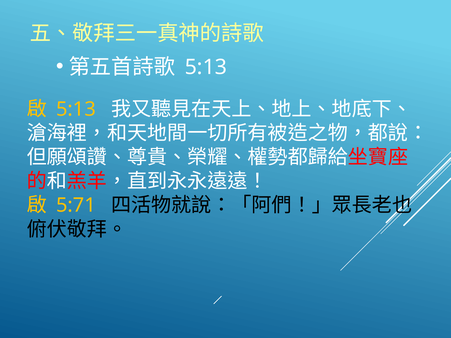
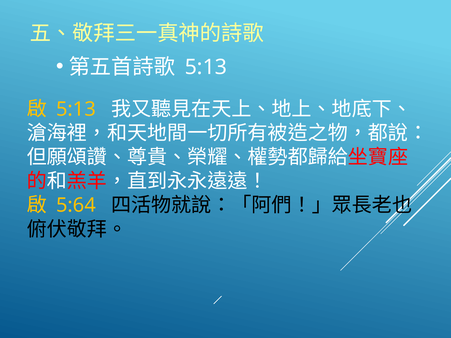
5:71: 5:71 -> 5:64
